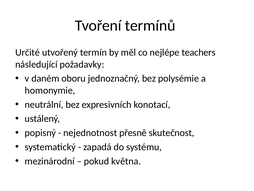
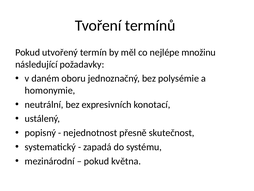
Určité at (28, 52): Určité -> Pokud
teachers: teachers -> množinu
